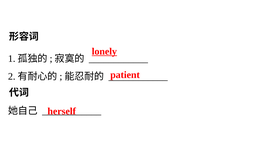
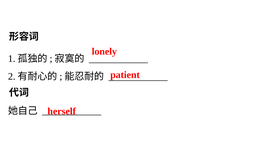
lonely underline: present -> none
